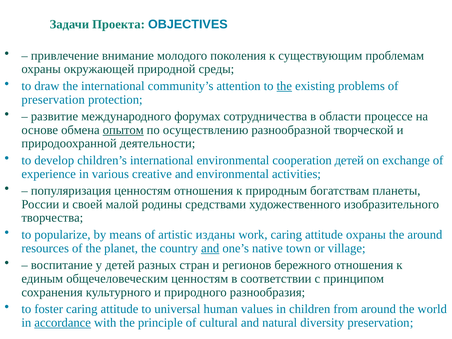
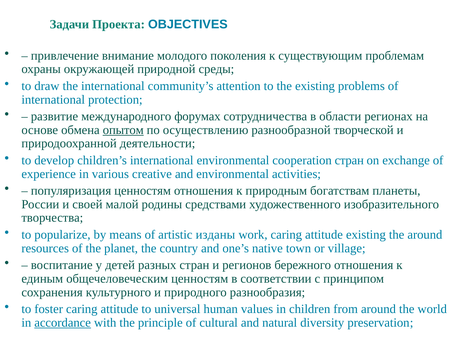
the at (284, 86) underline: present -> none
preservation at (53, 100): preservation -> international
процессе: процессе -> регионах
cooperation детей: детей -> стран
attitude охраны: охраны -> existing
and at (210, 248) underline: present -> none
